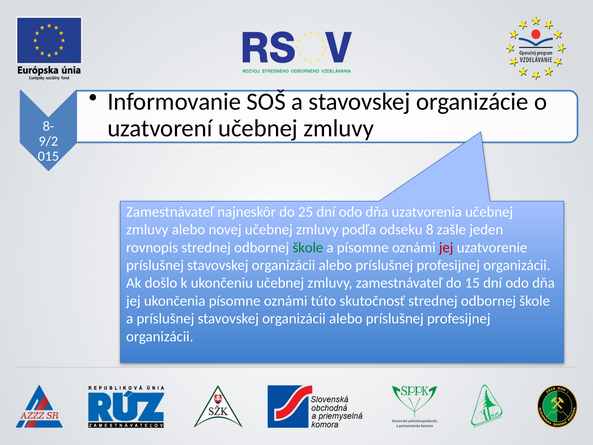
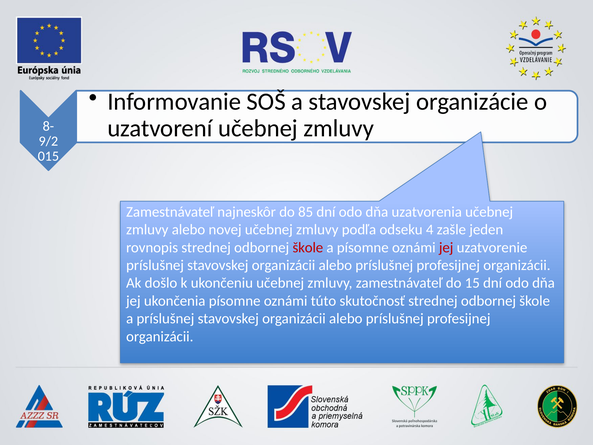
25: 25 -> 85
8: 8 -> 4
škole at (308, 247) colour: green -> red
